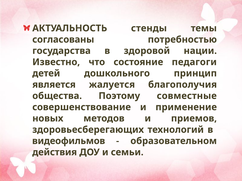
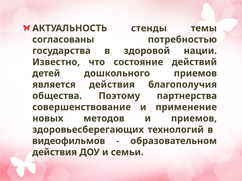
педагоги: педагоги -> действий
дошкольного принцип: принцип -> приемов
является жалуется: жалуется -> действия
совместные: совместные -> партнерства
